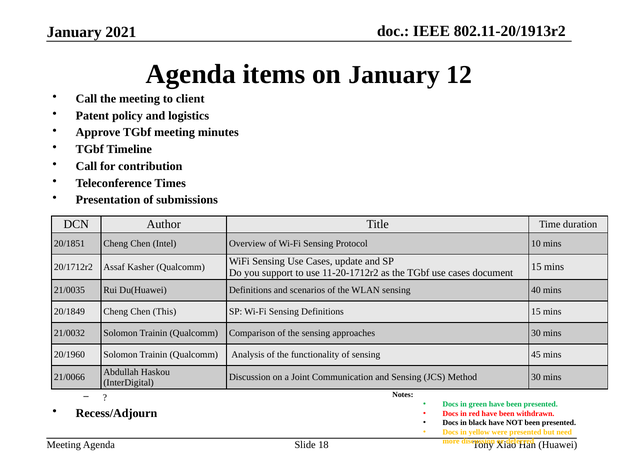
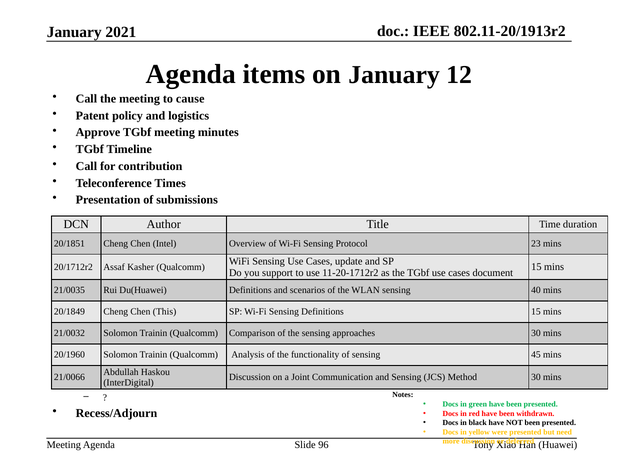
client: client -> cause
10: 10 -> 23
18: 18 -> 96
